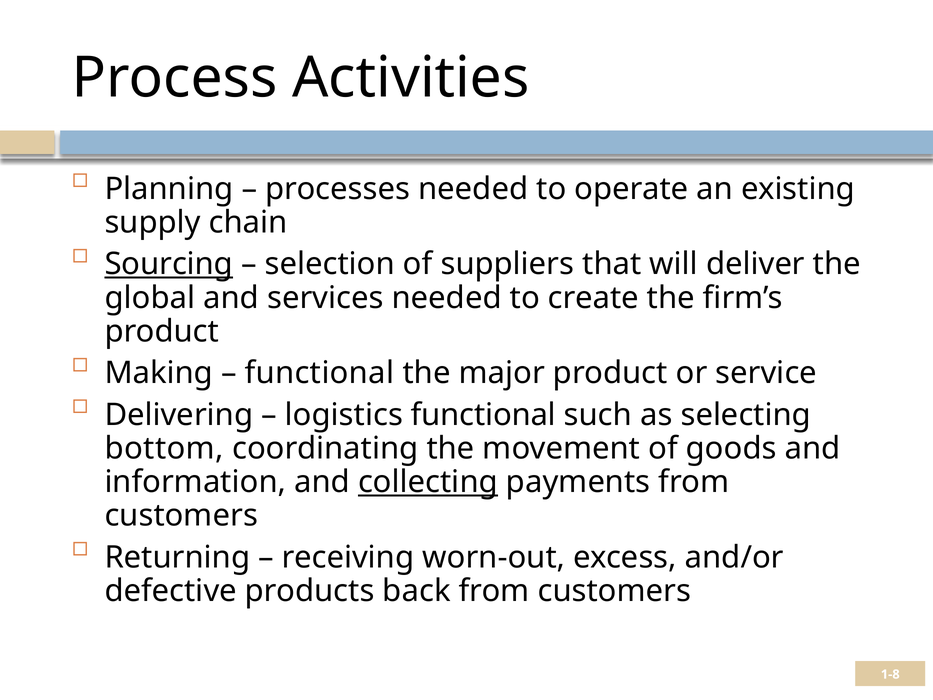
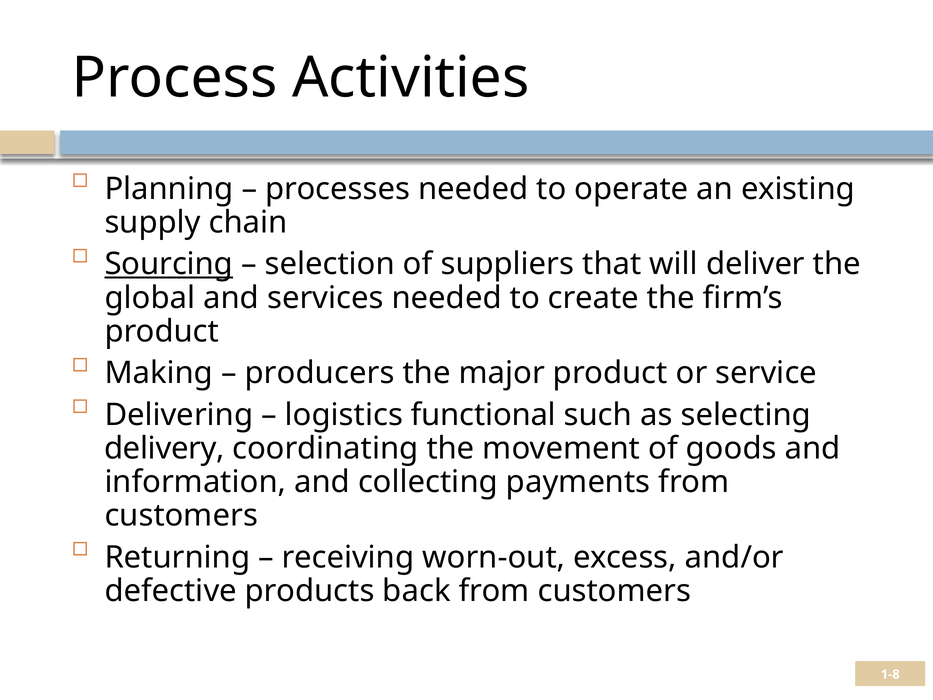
functional at (319, 373): functional -> producers
bottom: bottom -> delivery
collecting underline: present -> none
